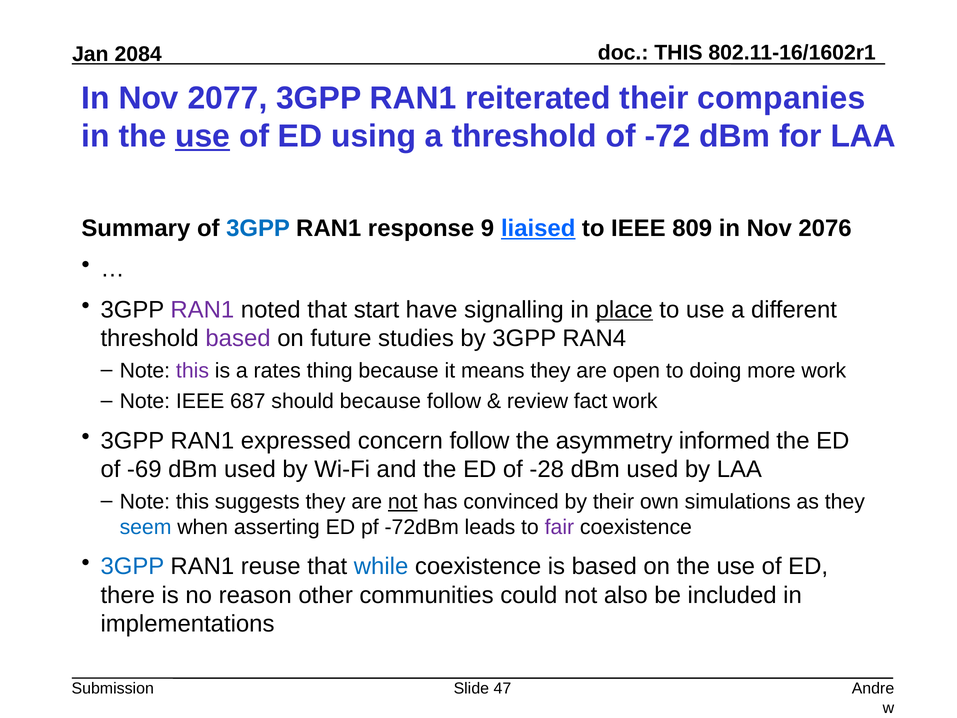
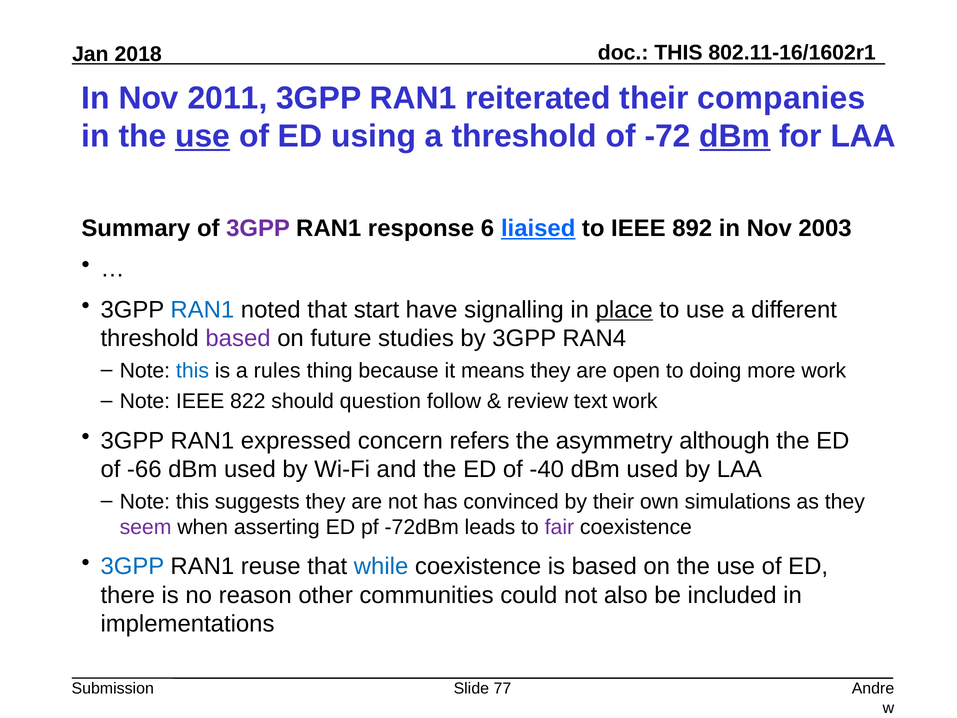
2084: 2084 -> 2018
2077: 2077 -> 2011
dBm at (735, 136) underline: none -> present
3GPP at (258, 228) colour: blue -> purple
9: 9 -> 6
809: 809 -> 892
2076: 2076 -> 2003
RAN1 at (202, 310) colour: purple -> blue
this at (193, 371) colour: purple -> blue
rates: rates -> rules
687: 687 -> 822
should because: because -> question
fact: fact -> text
concern follow: follow -> refers
informed: informed -> although
-69: -69 -> -66
-28: -28 -> -40
not at (403, 502) underline: present -> none
seem colour: blue -> purple
47: 47 -> 77
